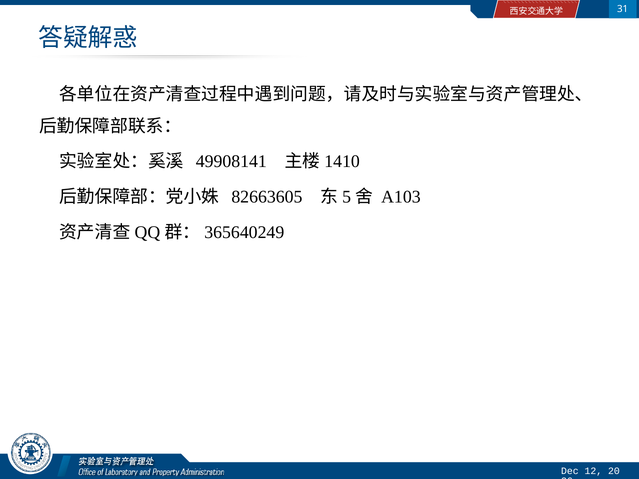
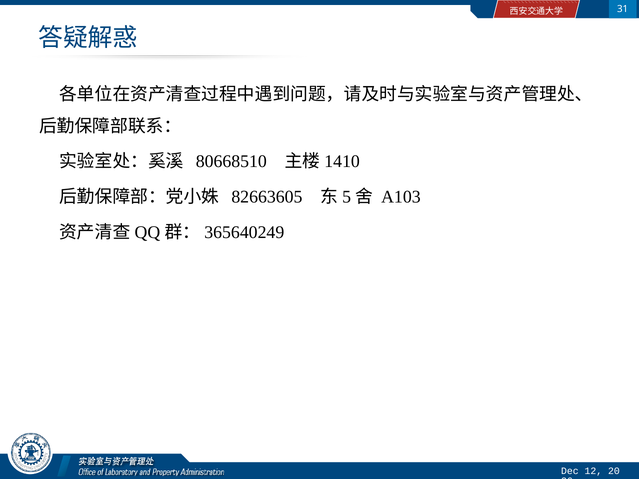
49908141: 49908141 -> 80668510
